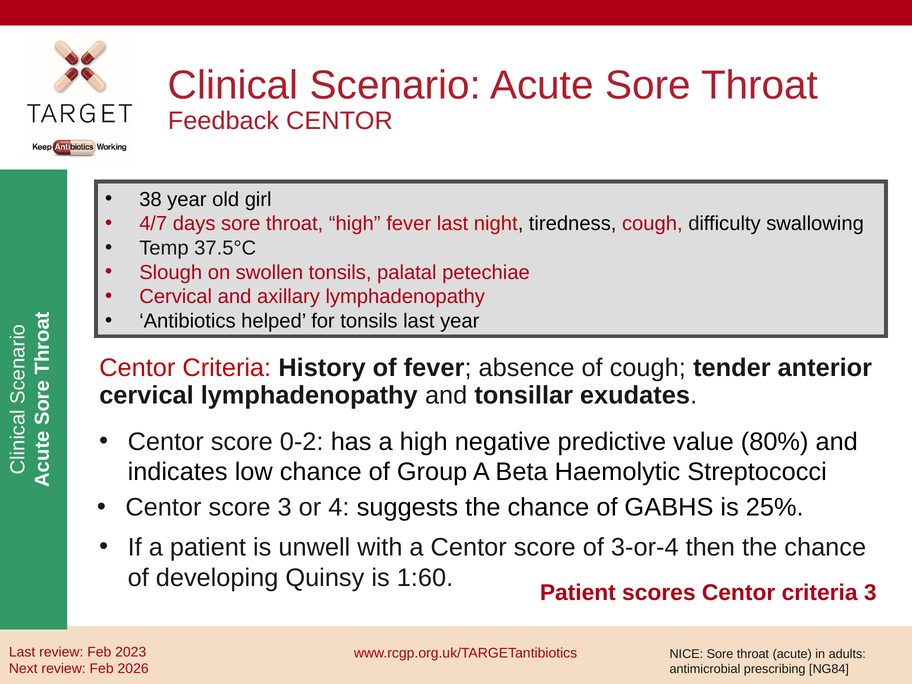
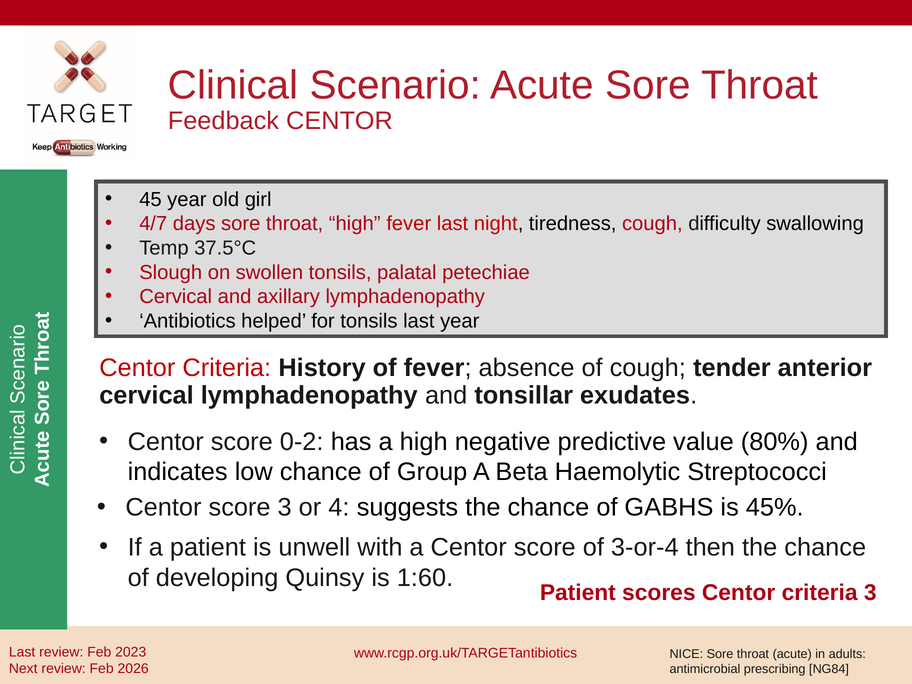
38: 38 -> 45
25%: 25% -> 45%
